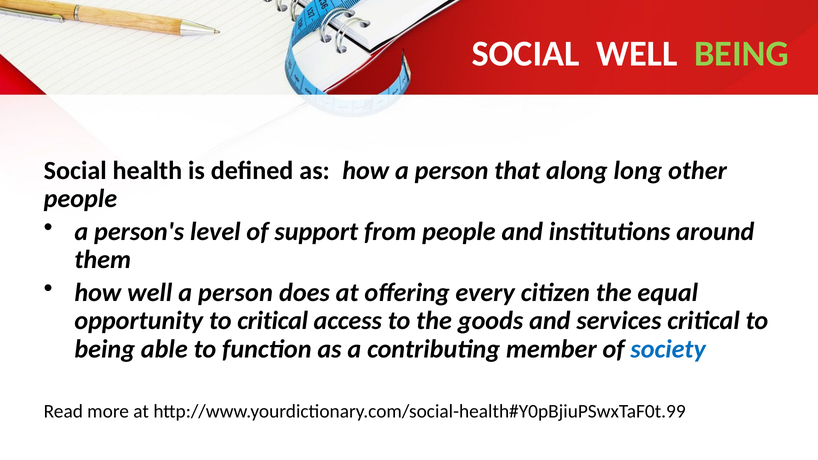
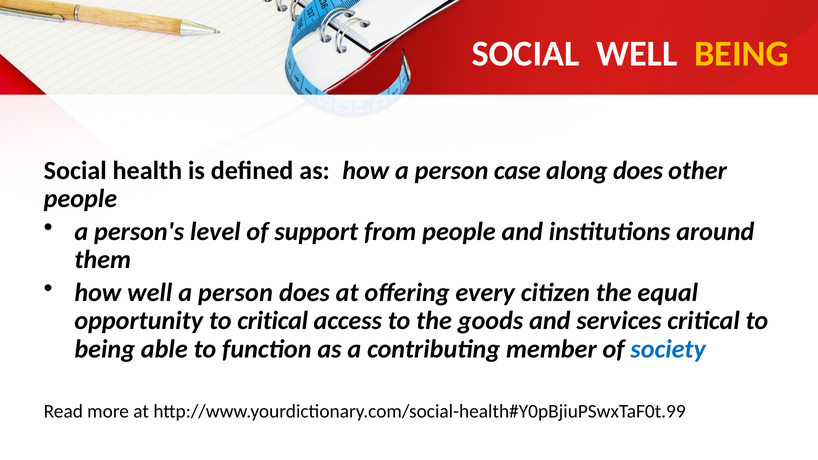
BEING at (742, 54) colour: light green -> yellow
that: that -> case
along long: long -> does
